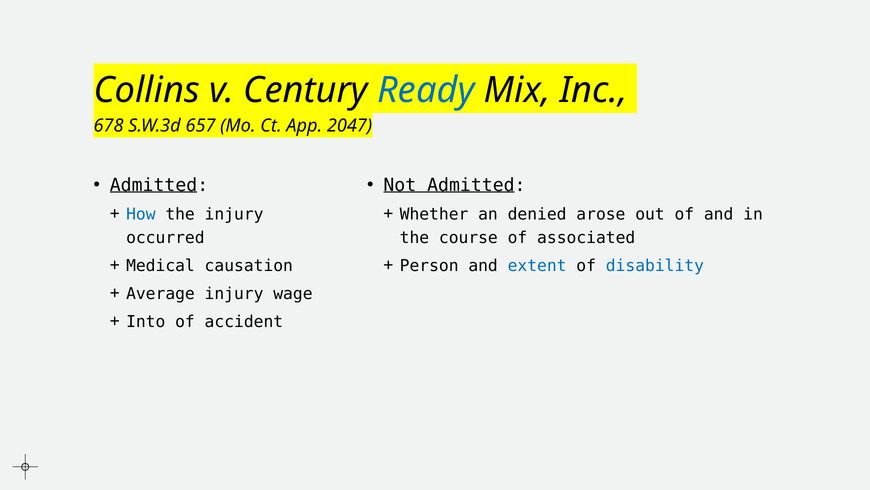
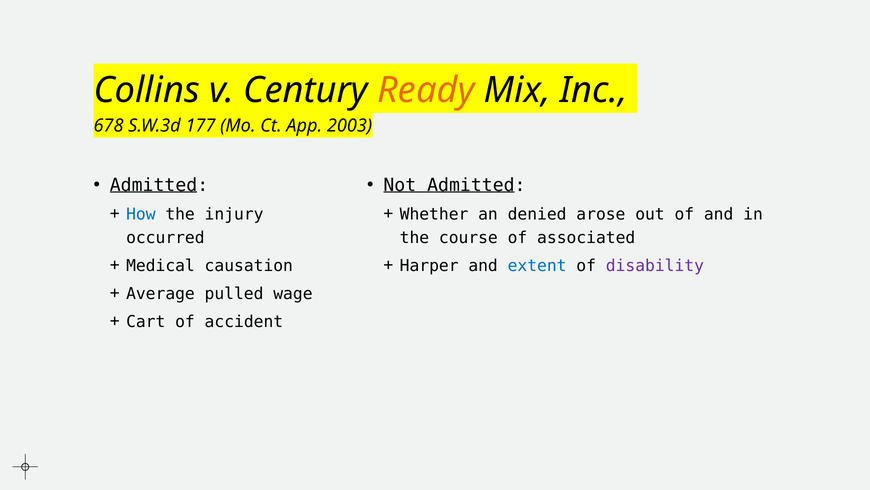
Ready colour: blue -> orange
657: 657 -> 177
2047: 2047 -> 2003
Person: Person -> Harper
disability colour: blue -> purple
Average injury: injury -> pulled
Into: Into -> Cart
